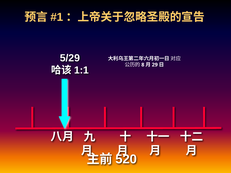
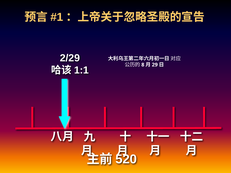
5/29: 5/29 -> 2/29
